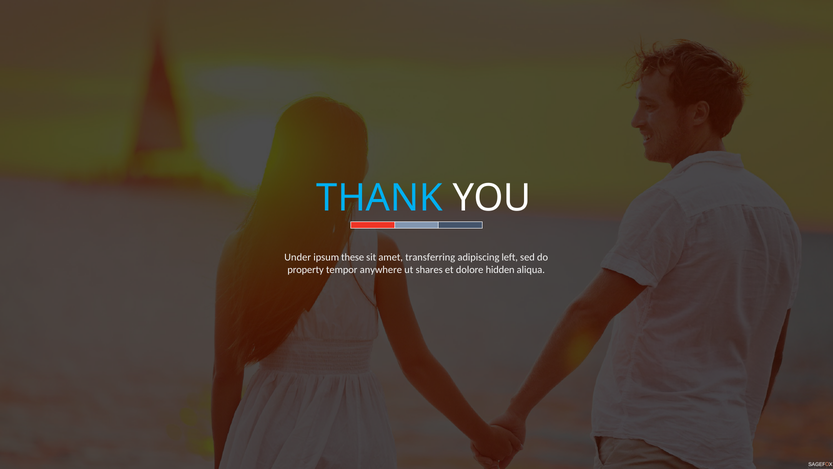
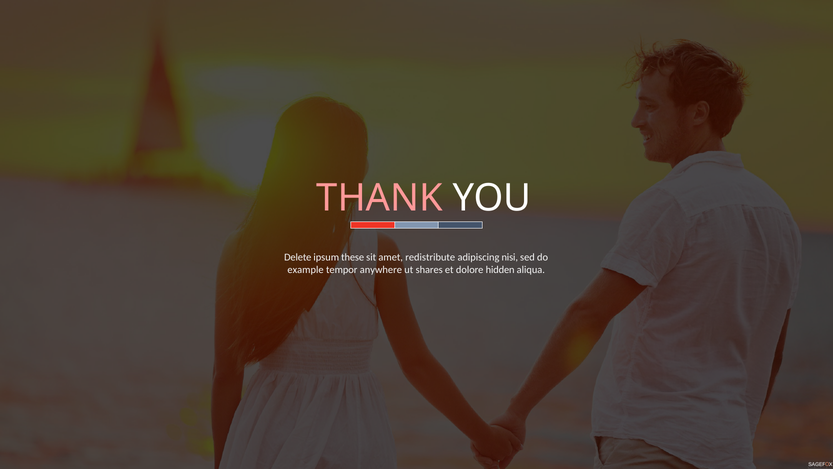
THANK colour: light blue -> pink
Under: Under -> Delete
transferring: transferring -> redistribute
left: left -> nisi
property: property -> example
